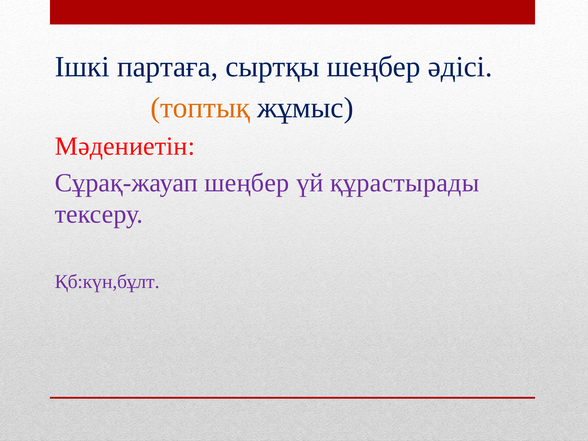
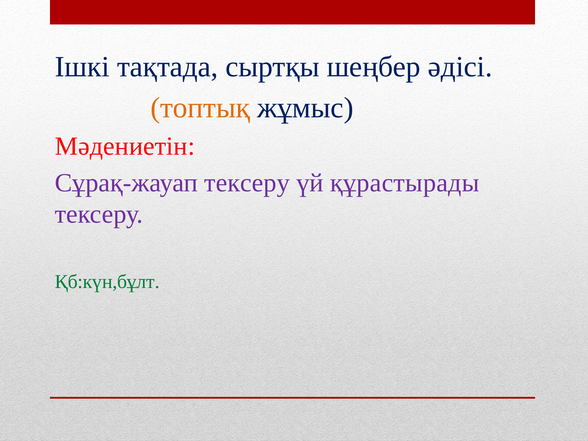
партаға: партаға -> тақтада
Сұрақ-жауап шеңбер: шеңбер -> тексеру
Қб:күн,бұлт colour: purple -> green
